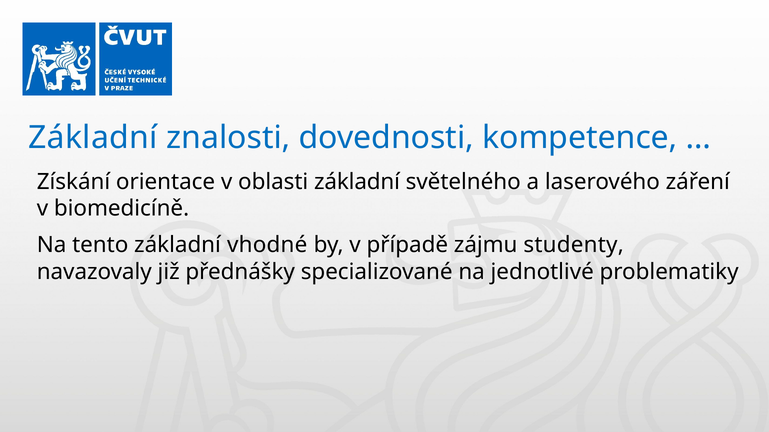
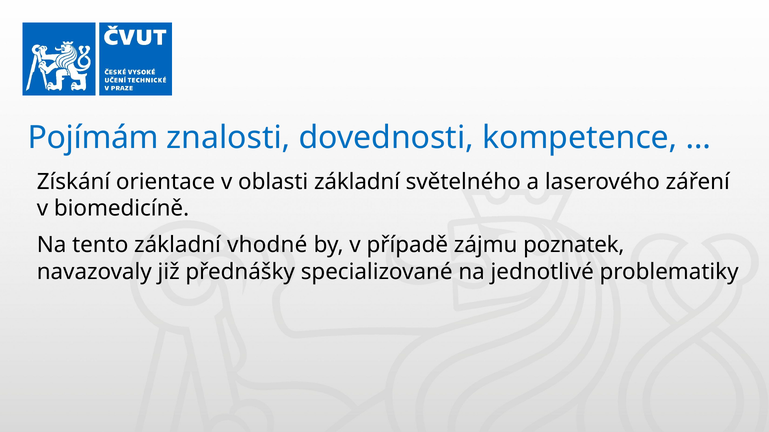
Základní at (93, 138): Základní -> Pojímám
studenty: studenty -> poznatek
